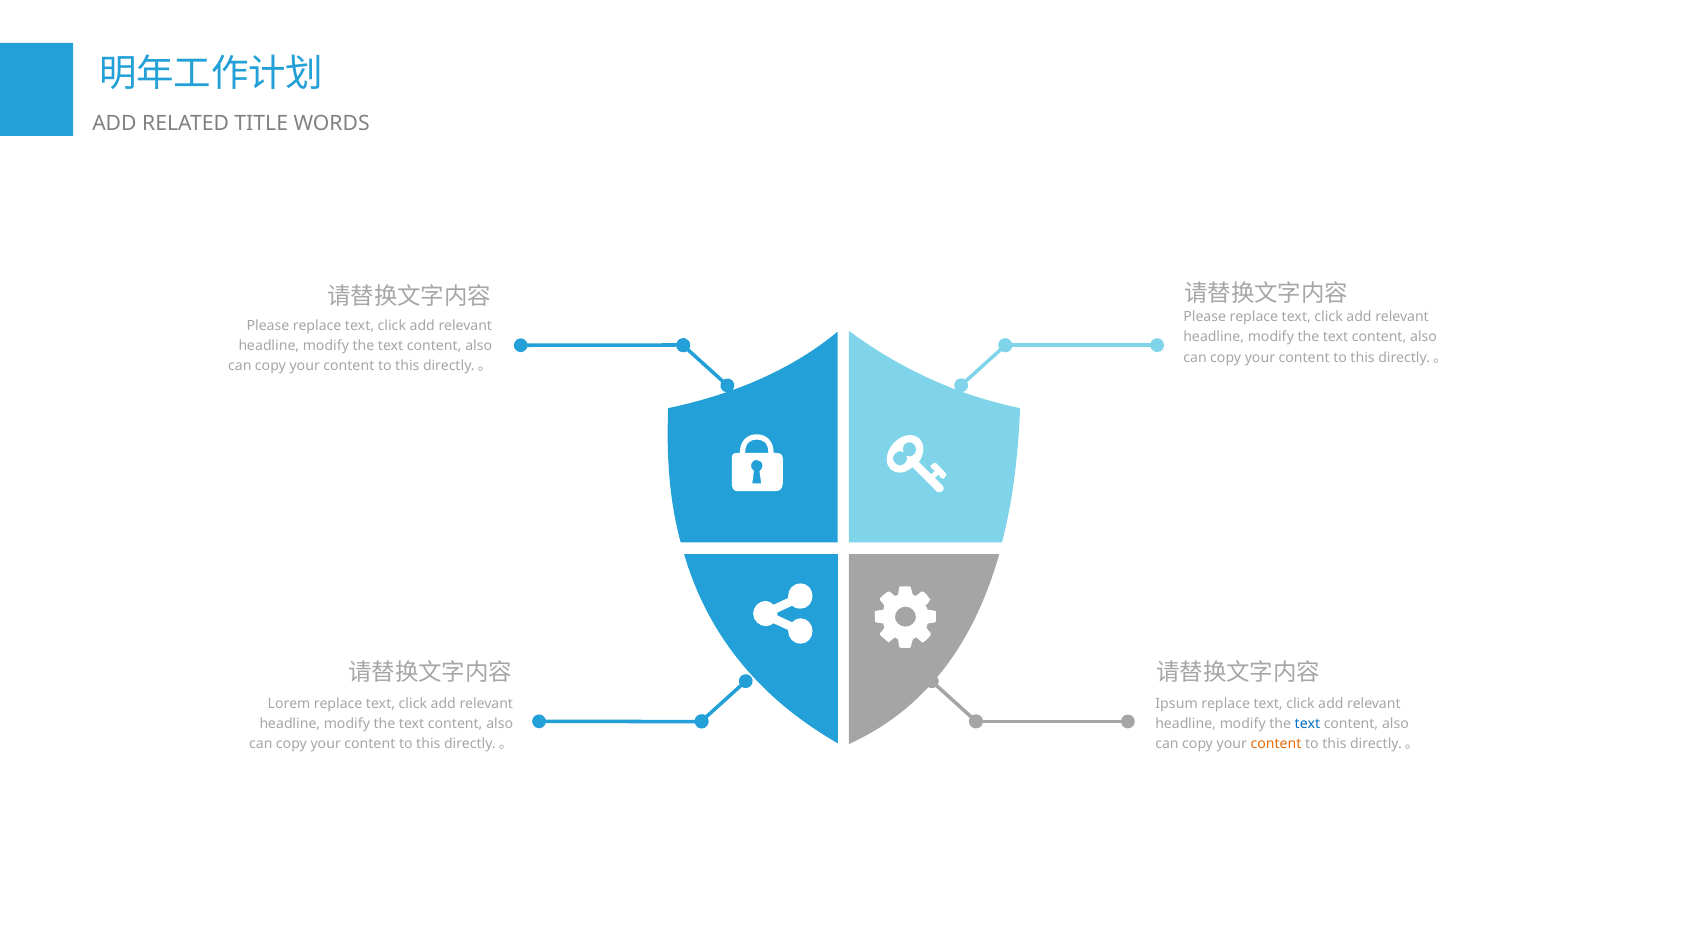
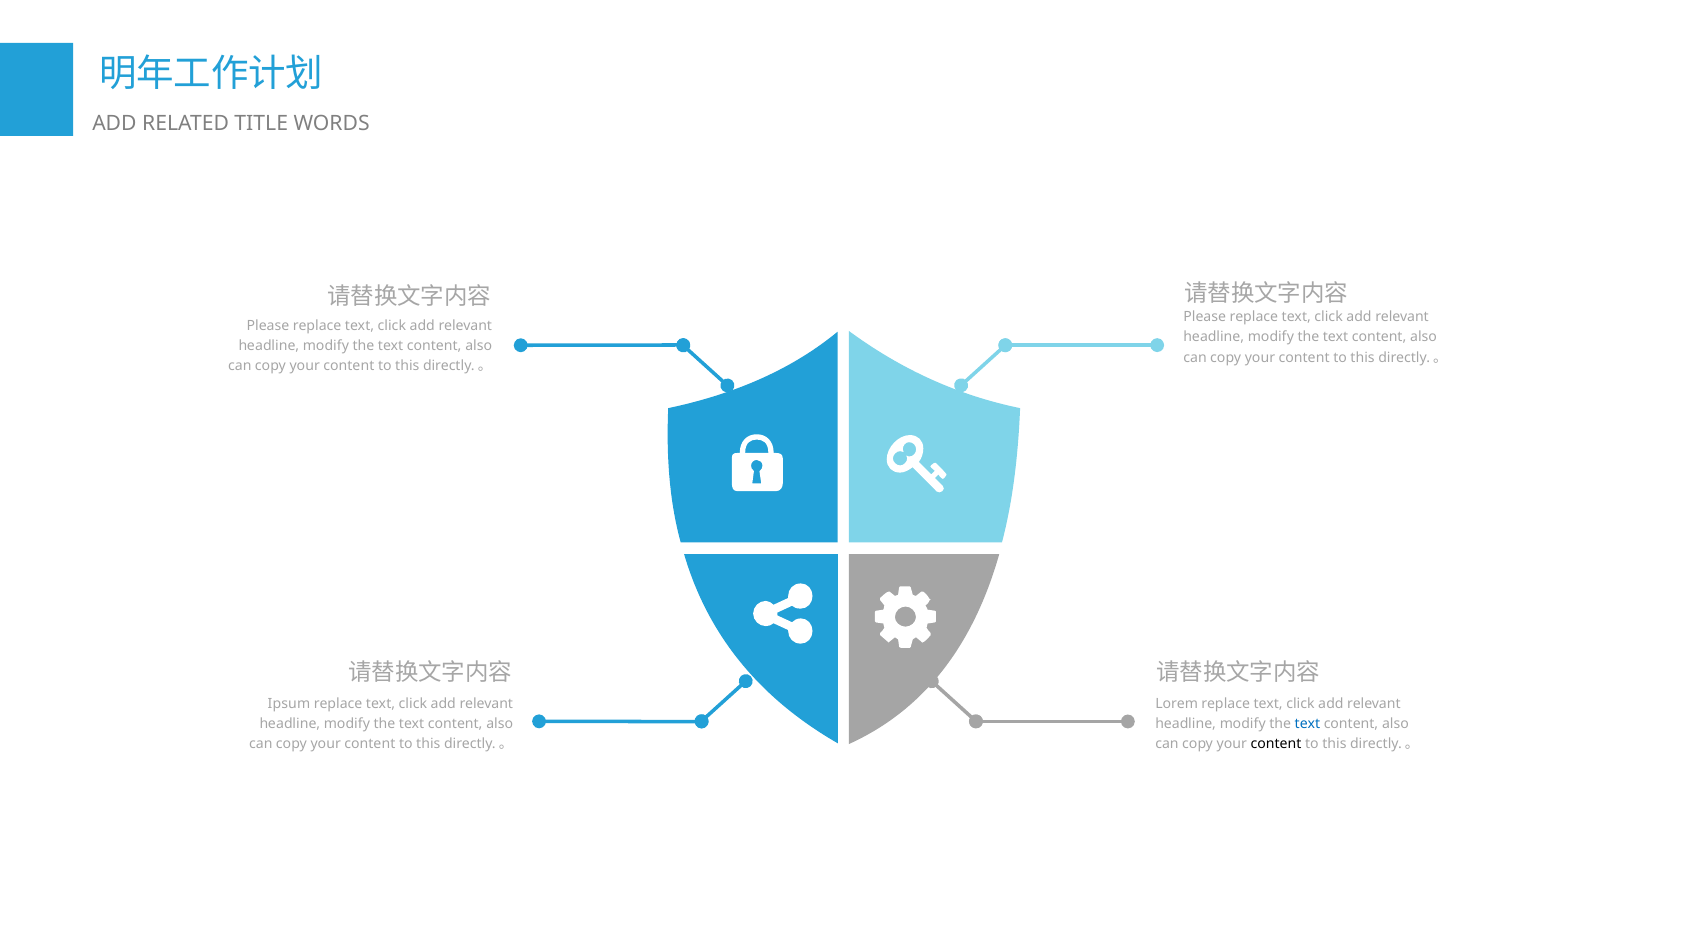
Lorem: Lorem -> Ipsum
Ipsum: Ipsum -> Lorem
content at (1276, 744) colour: orange -> black
